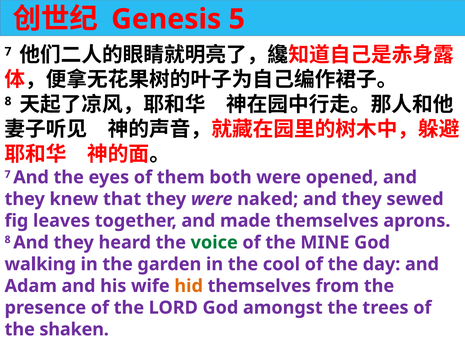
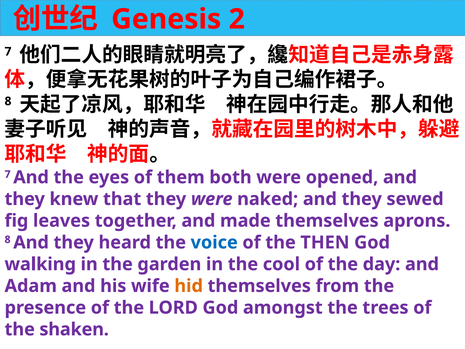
5: 5 -> 2
voice colour: green -> blue
MINE: MINE -> THEN
